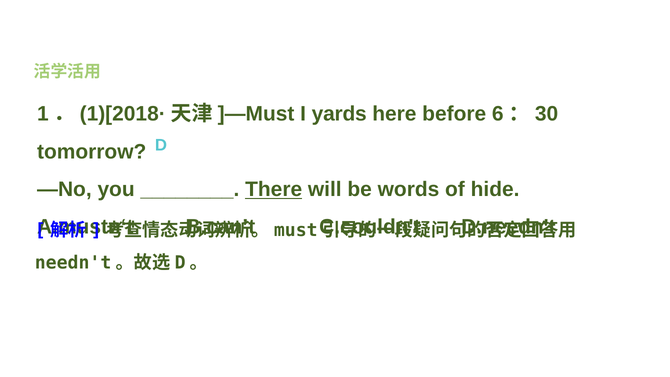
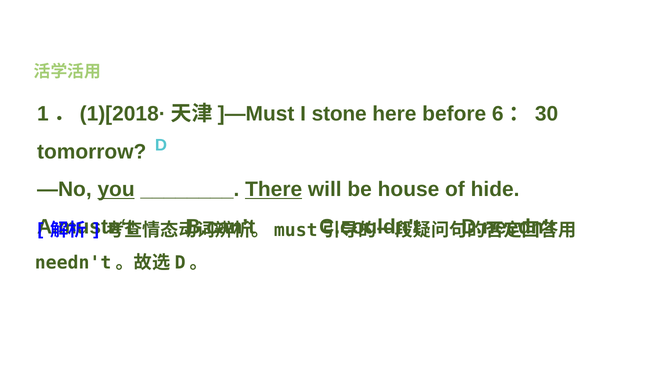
yards: yards -> stone
you underline: none -> present
words: words -> house
